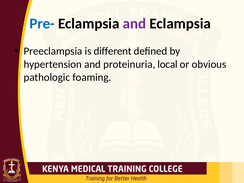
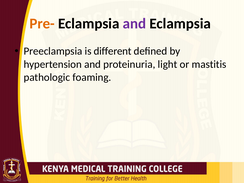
Pre- colour: blue -> orange
local: local -> light
obvious: obvious -> mastitis
